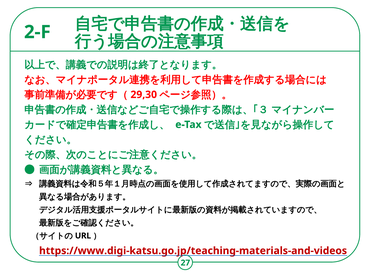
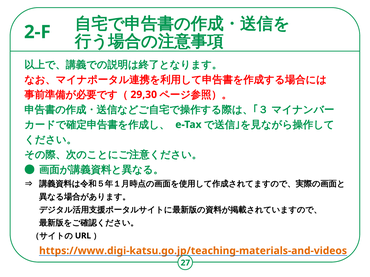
https://www.digi-katsu.go.jp/teaching-materials-and-videos colour: red -> orange
